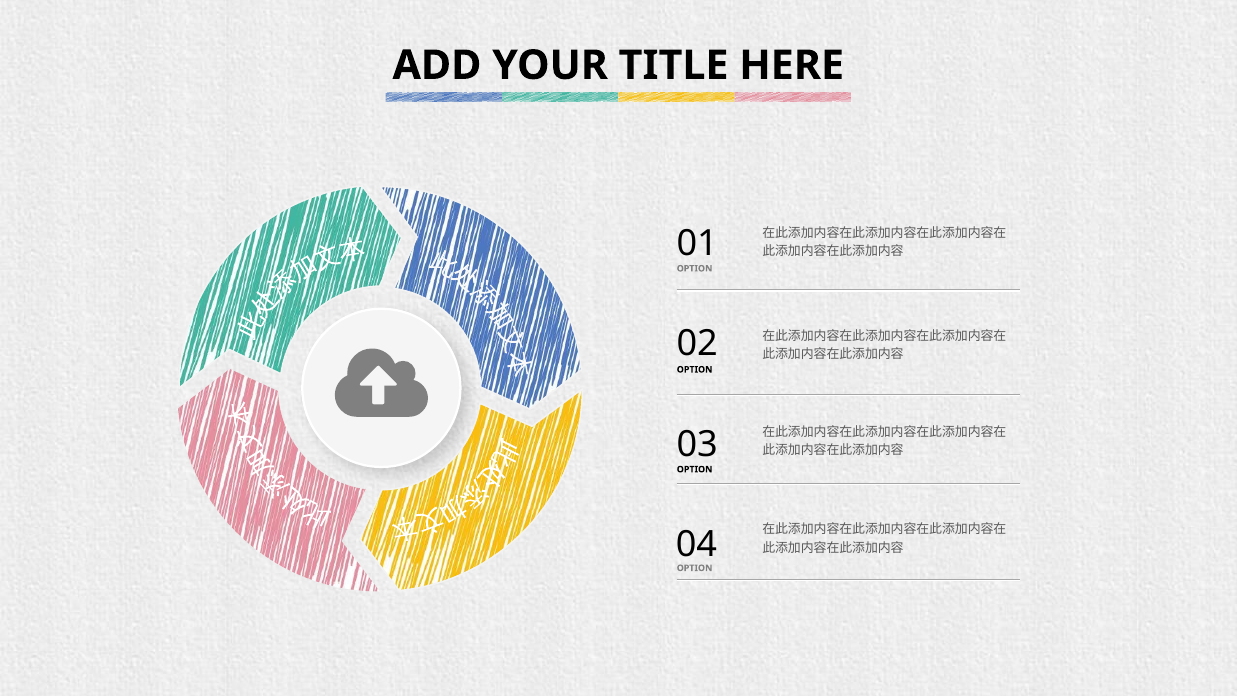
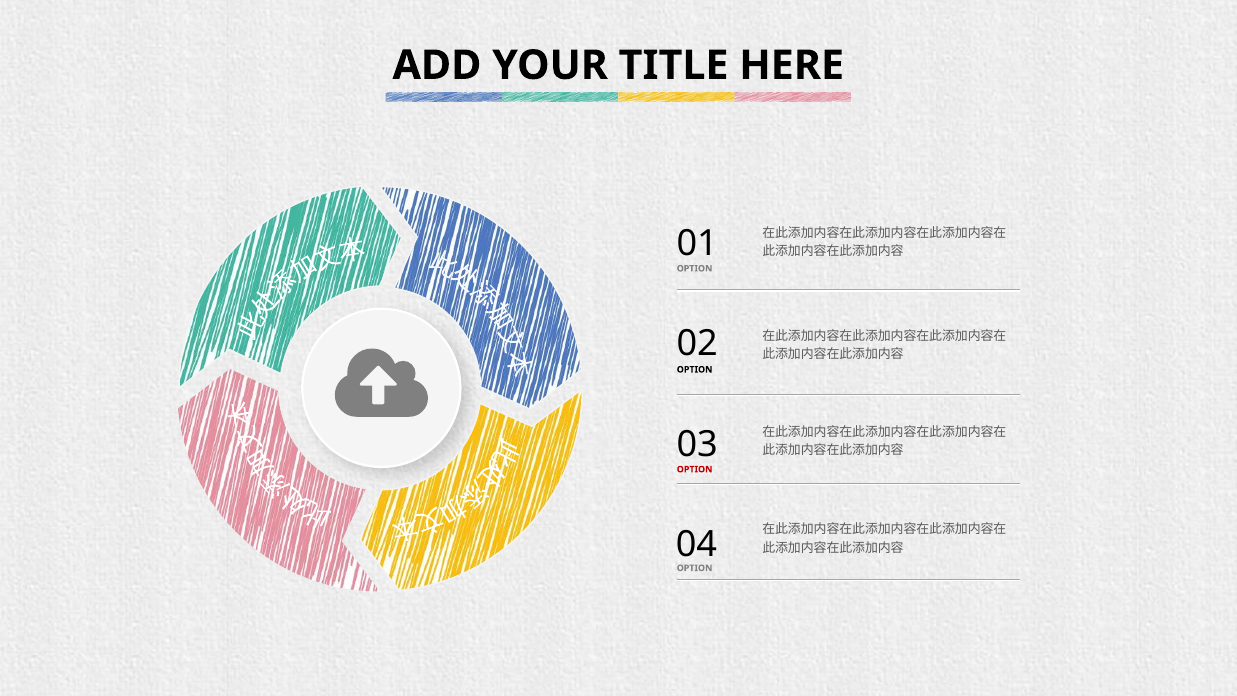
OPTION at (695, 469) colour: black -> red
